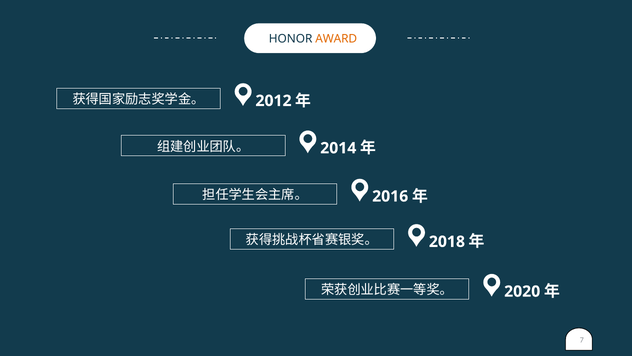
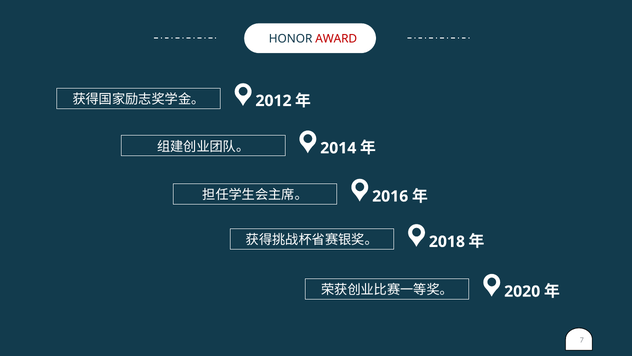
AWARD colour: orange -> red
